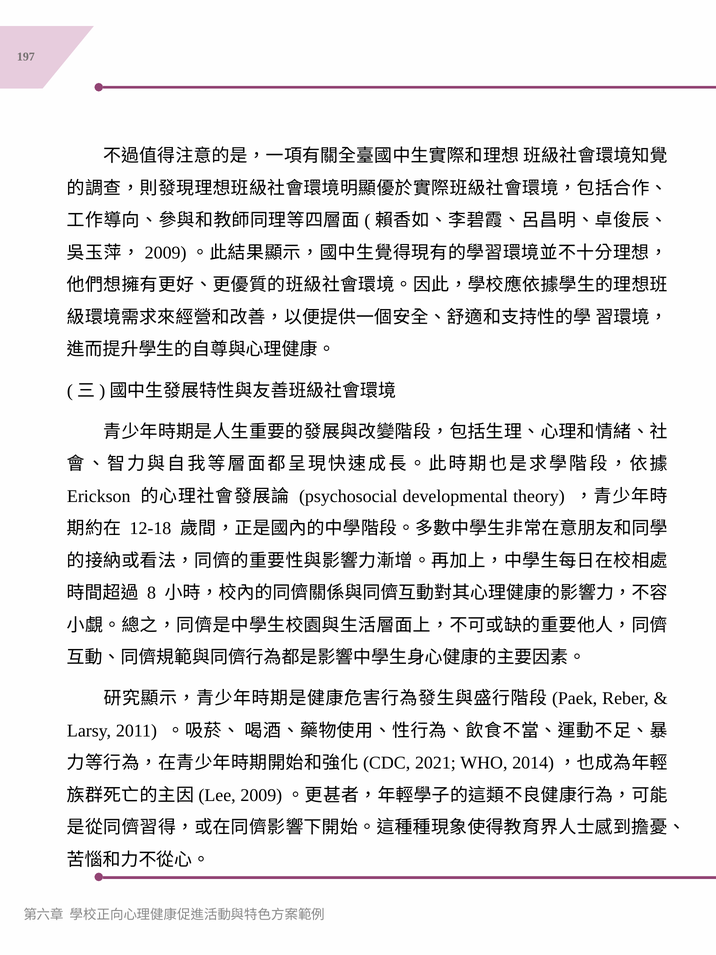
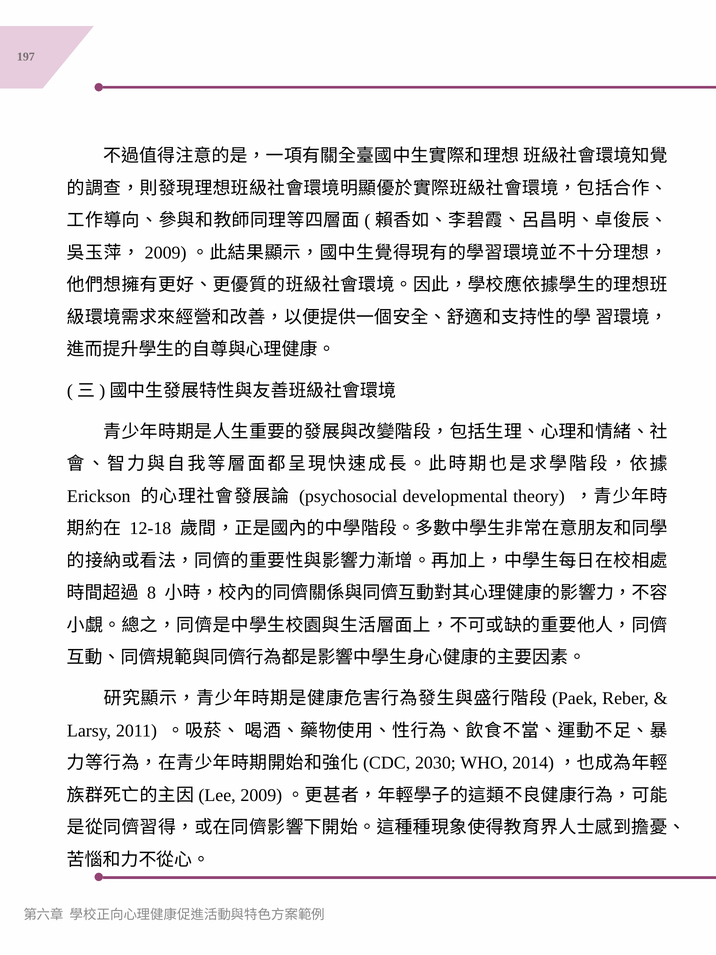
2021: 2021 -> 2030
